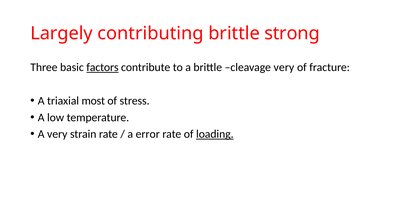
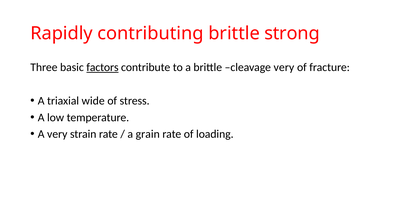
Largely: Largely -> Rapidly
most: most -> wide
error: error -> grain
loading underline: present -> none
